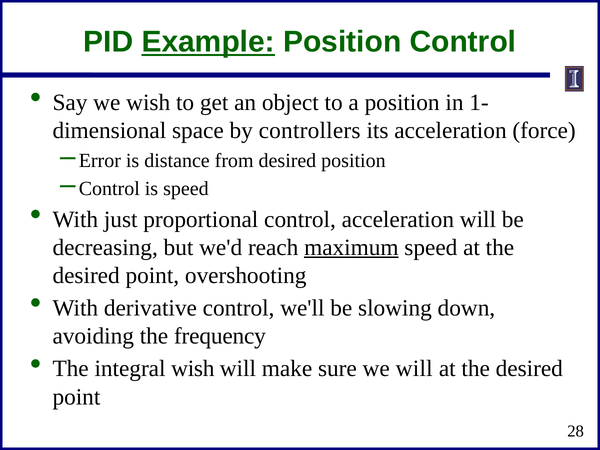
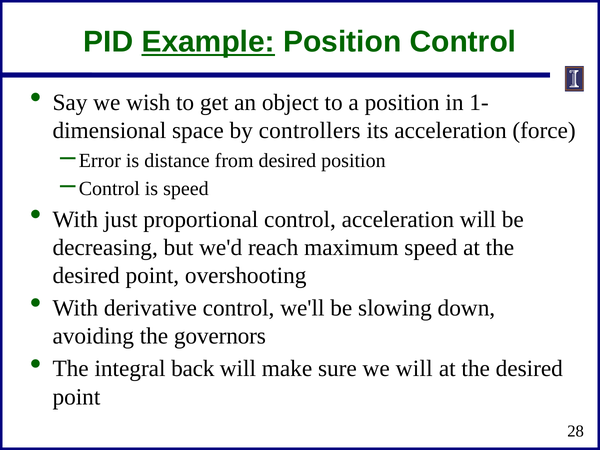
maximum underline: present -> none
frequency: frequency -> governors
integral wish: wish -> back
